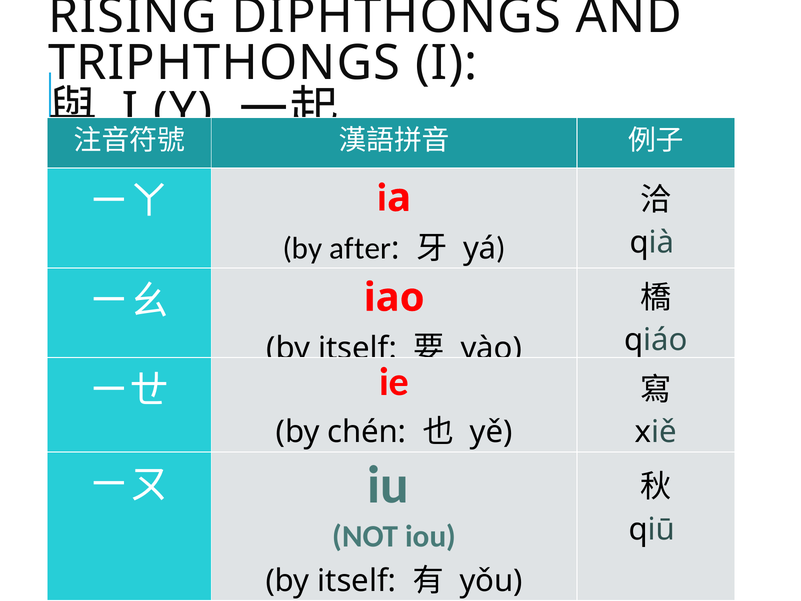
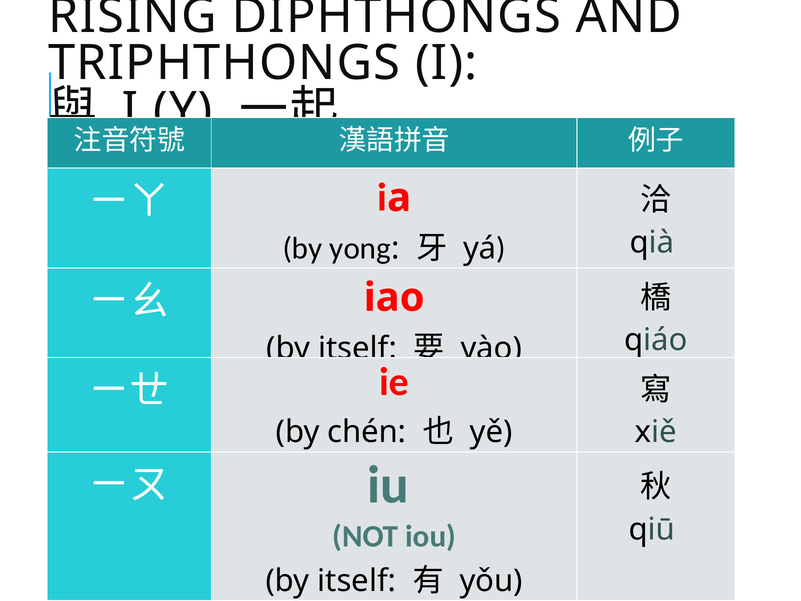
after: after -> yong
